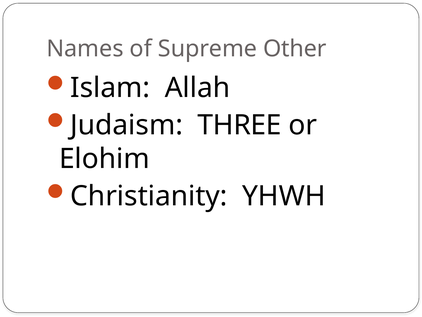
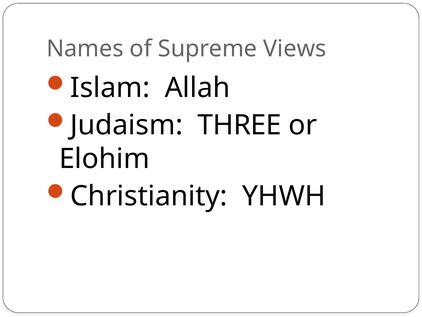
Other: Other -> Views
